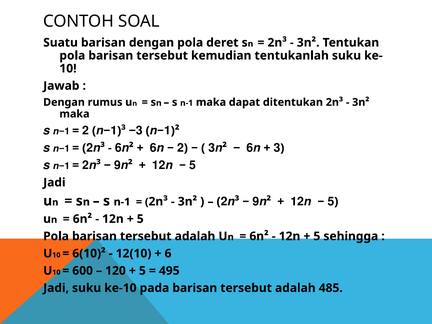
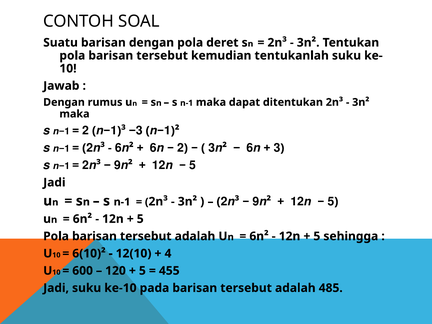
6: 6 -> 4
495: 495 -> 455
